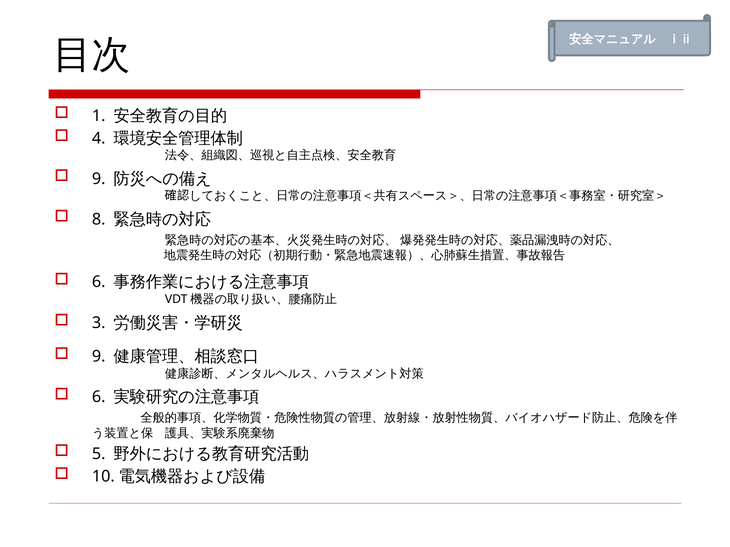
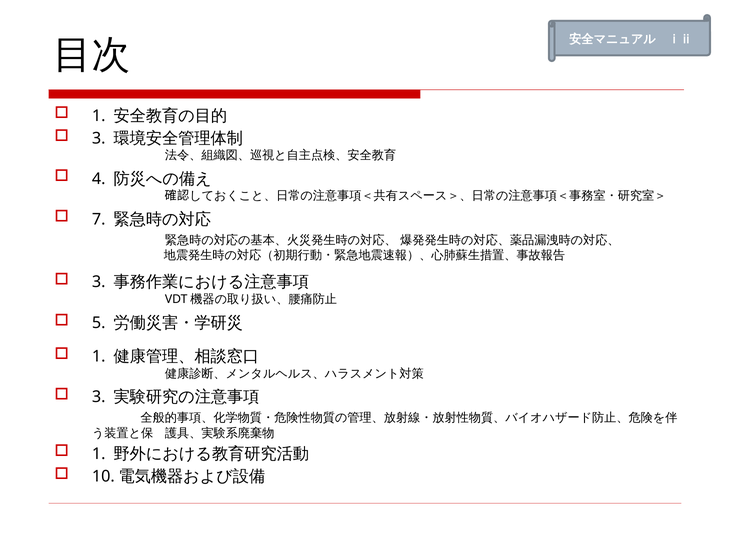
4 at (99, 138): 4 -> 3
9 at (99, 179): 9 -> 4
8: 8 -> 7
6 at (99, 282): 6 -> 3
3: 3 -> 5
9 at (99, 357): 9 -> 1
6 at (99, 397): 6 -> 3
5 at (99, 454): 5 -> 1
